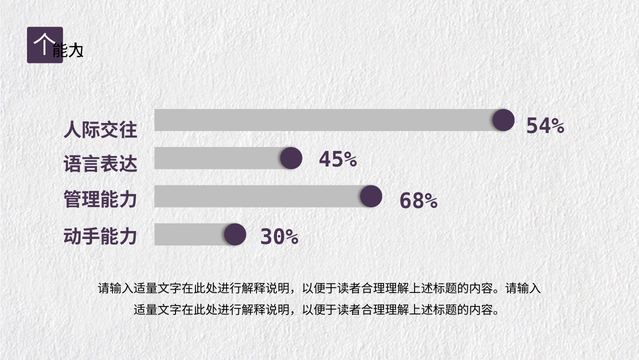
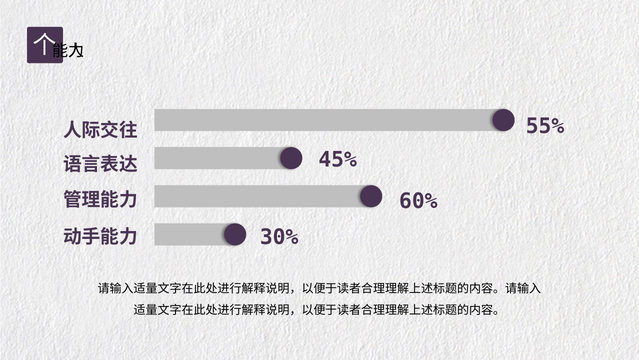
54%: 54% -> 55%
68%: 68% -> 60%
